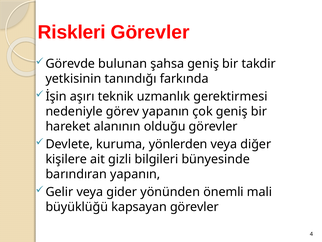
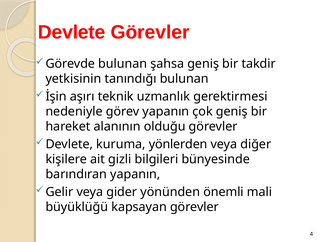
Riskleri at (72, 32): Riskleri -> Devlete
tanındığı farkında: farkında -> bulunan
